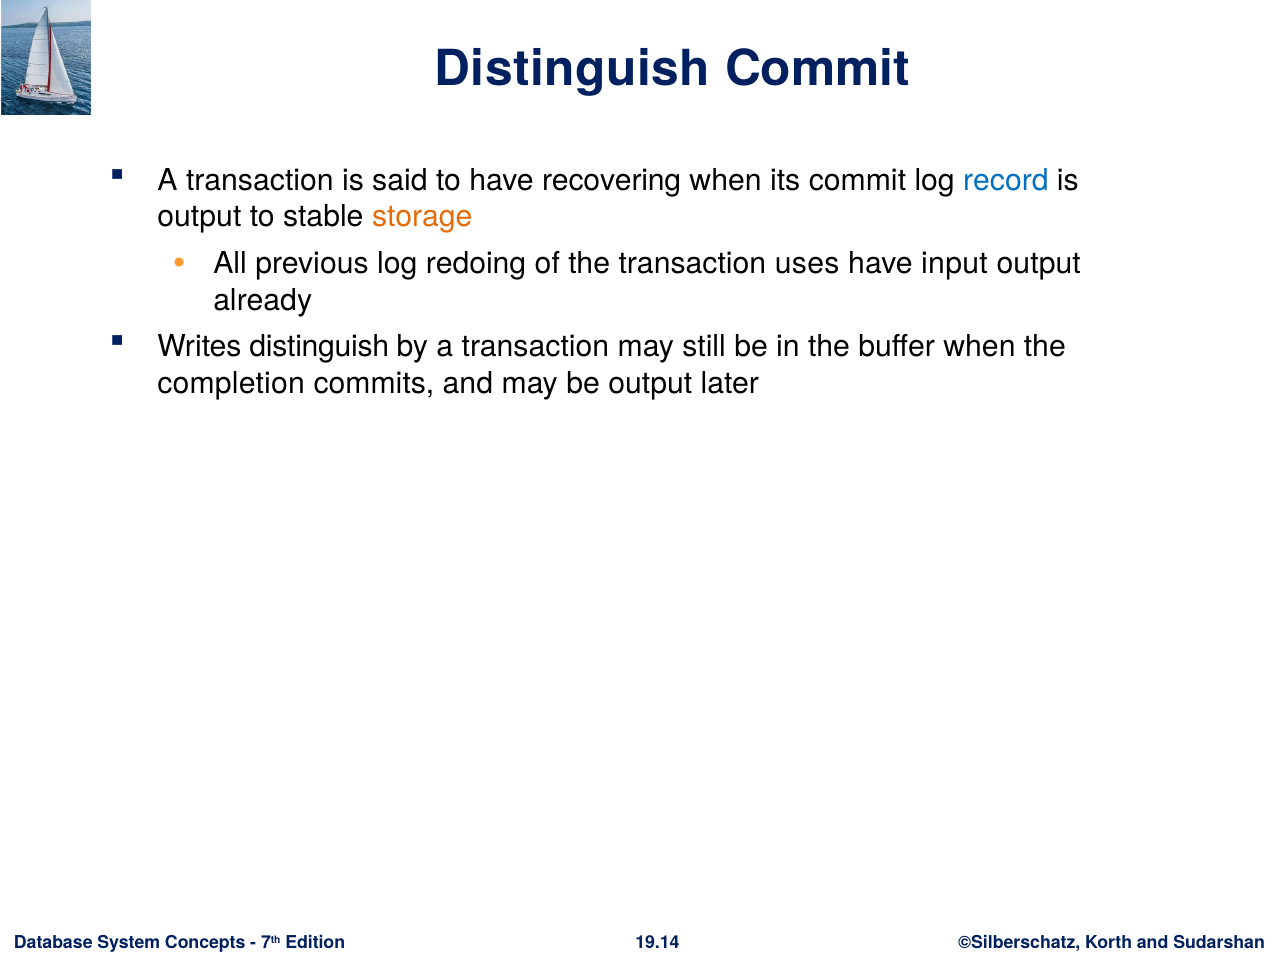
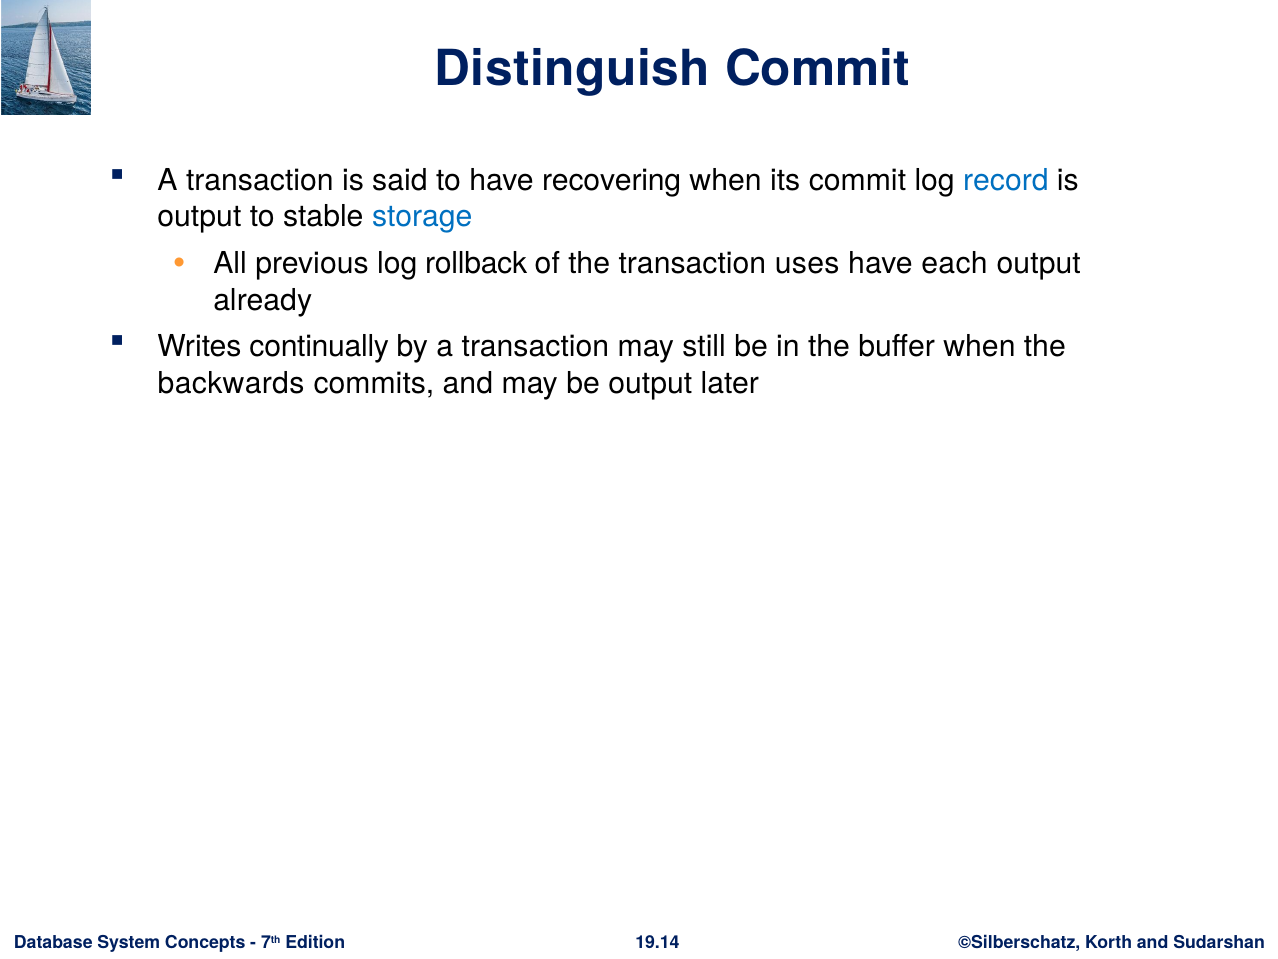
storage colour: orange -> blue
redoing: redoing -> rollback
input: input -> each
Writes distinguish: distinguish -> continually
completion: completion -> backwards
